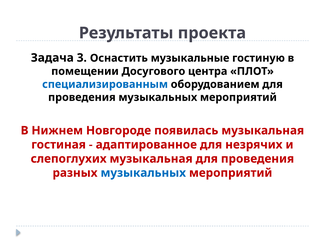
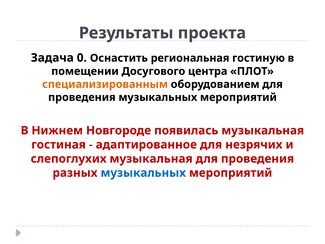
3: 3 -> 0
музыкальные: музыкальные -> региональная
специализированным colour: blue -> orange
